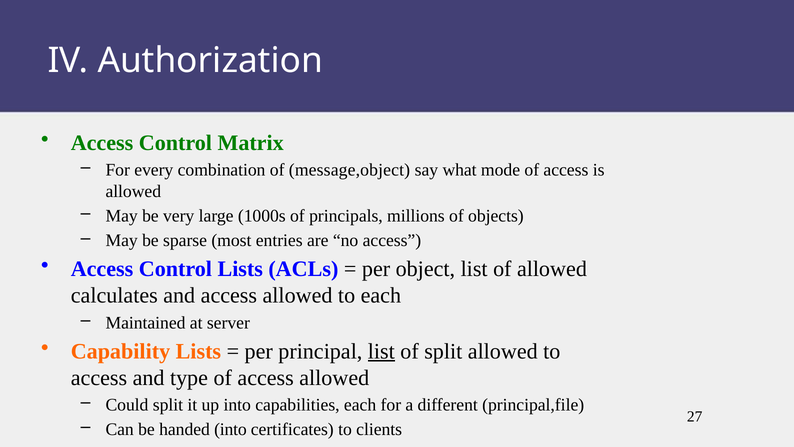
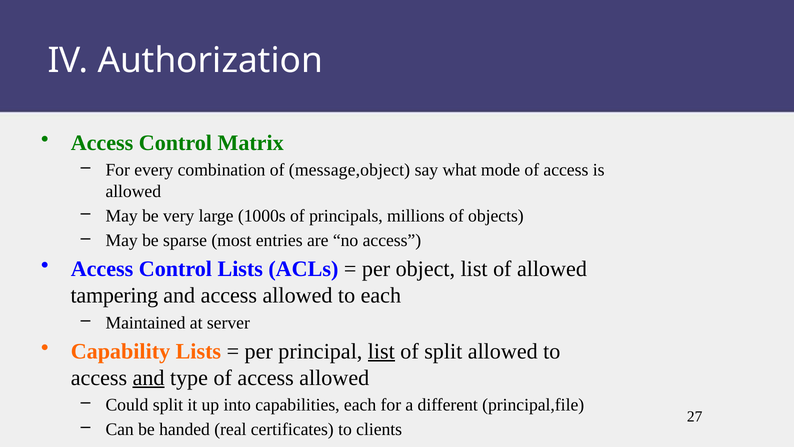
calculates: calculates -> tampering
and at (149, 377) underline: none -> present
handed into: into -> real
